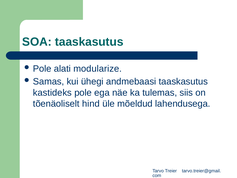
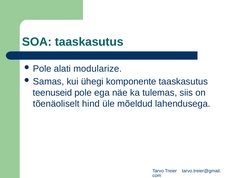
andmebaasi: andmebaasi -> komponente
kastideks: kastideks -> teenuseid
